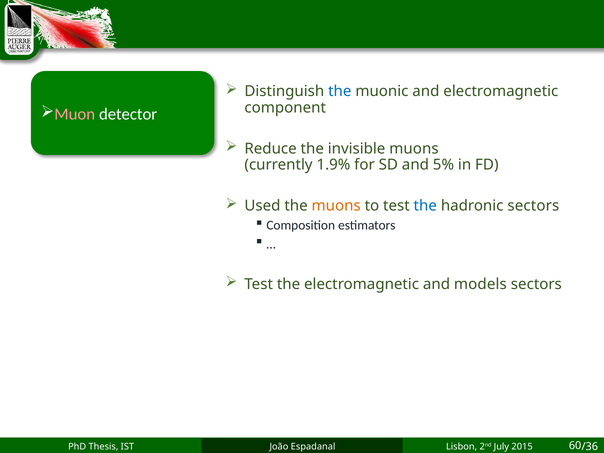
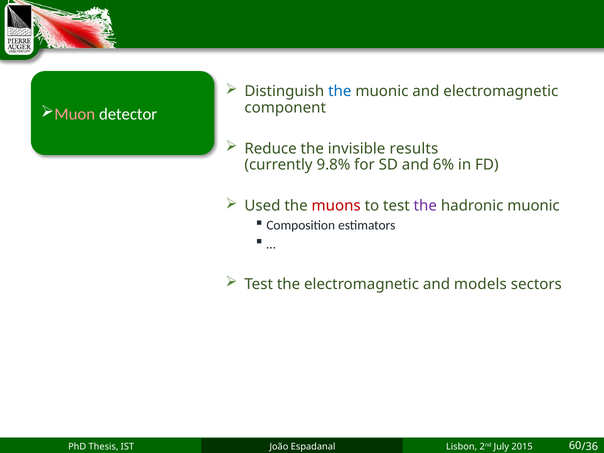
invisible muons: muons -> results
1.9%: 1.9% -> 9.8%
5%: 5% -> 6%
muons at (336, 206) colour: orange -> red
the at (425, 206) colour: blue -> purple
hadronic sectors: sectors -> muonic
